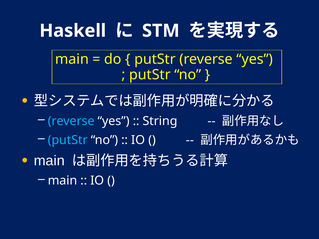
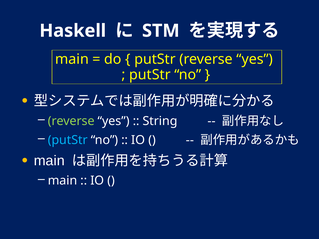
reverse at (71, 121) colour: light blue -> light green
